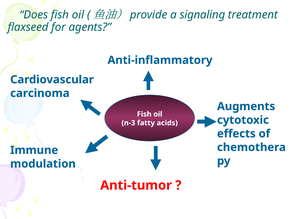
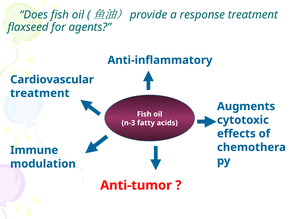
signaling: signaling -> response
carcinoma at (40, 93): carcinoma -> treatment
